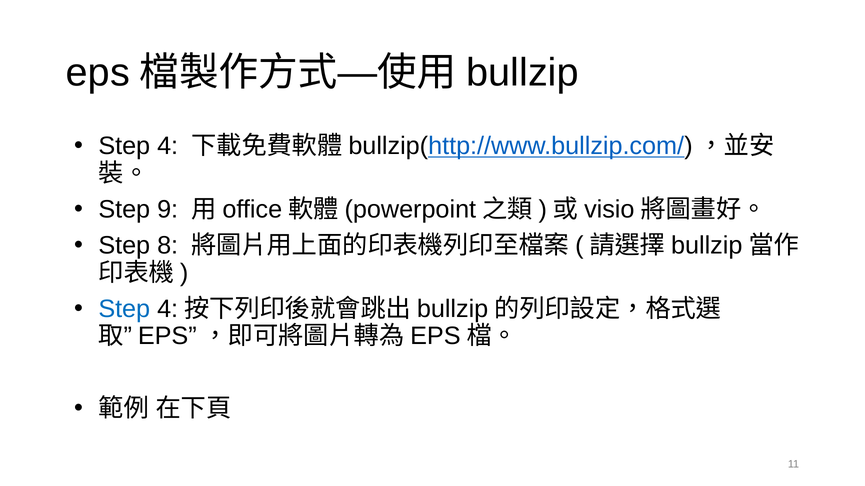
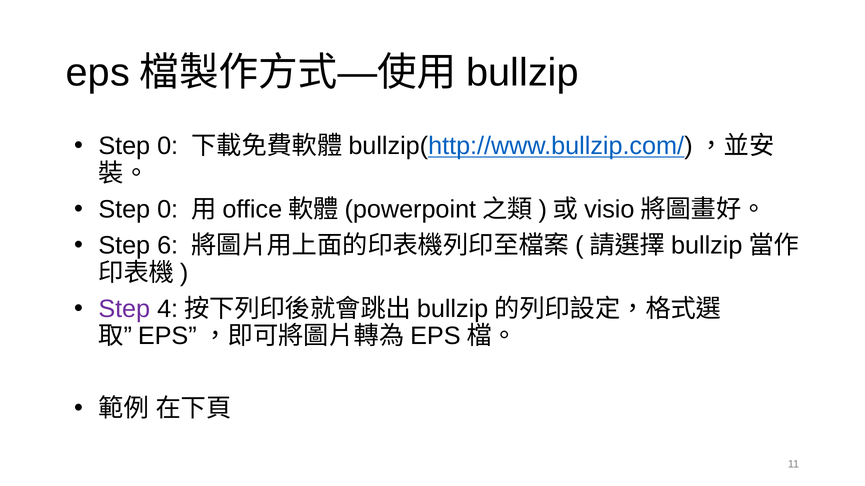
4 at (168, 146): 4 -> 0
9 at (168, 210): 9 -> 0
8: 8 -> 6
Step at (124, 309) colour: blue -> purple
